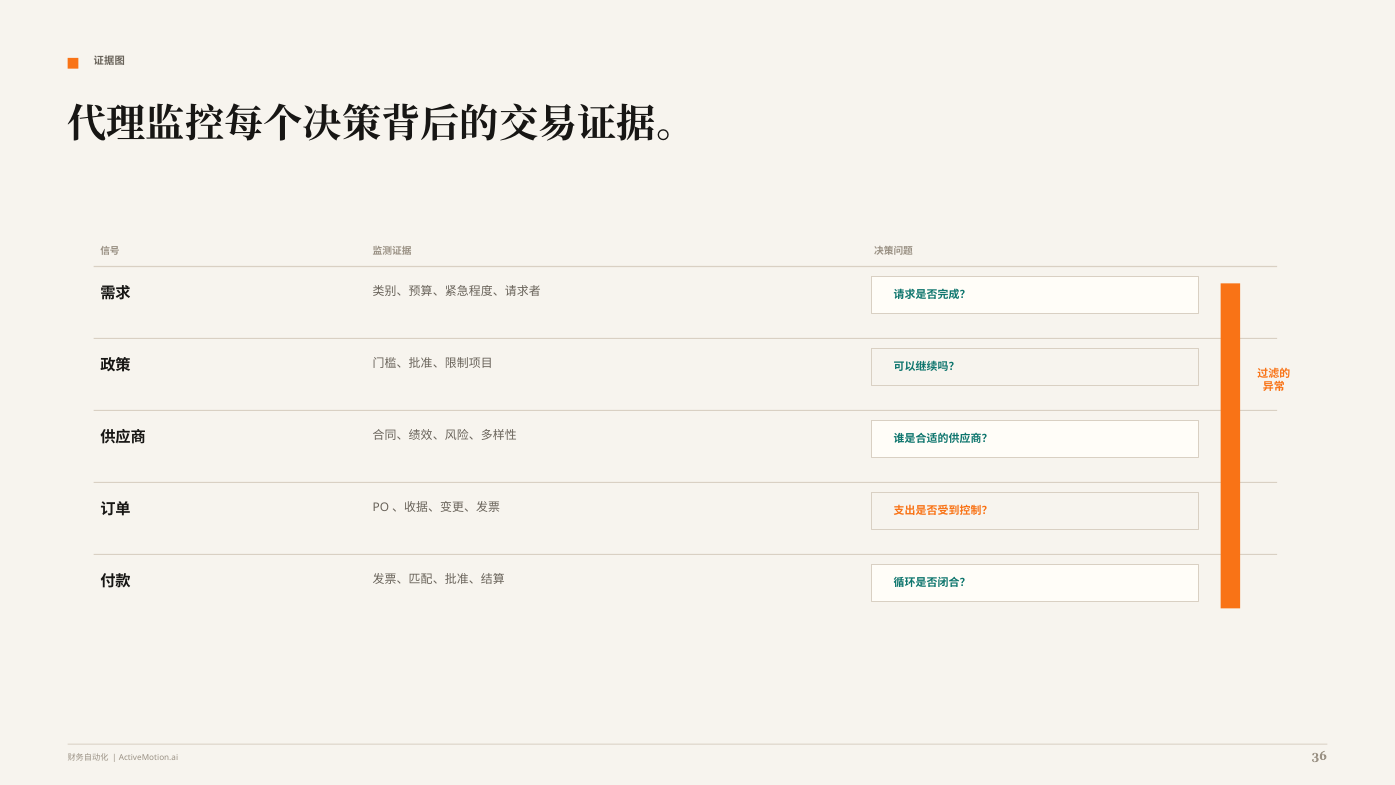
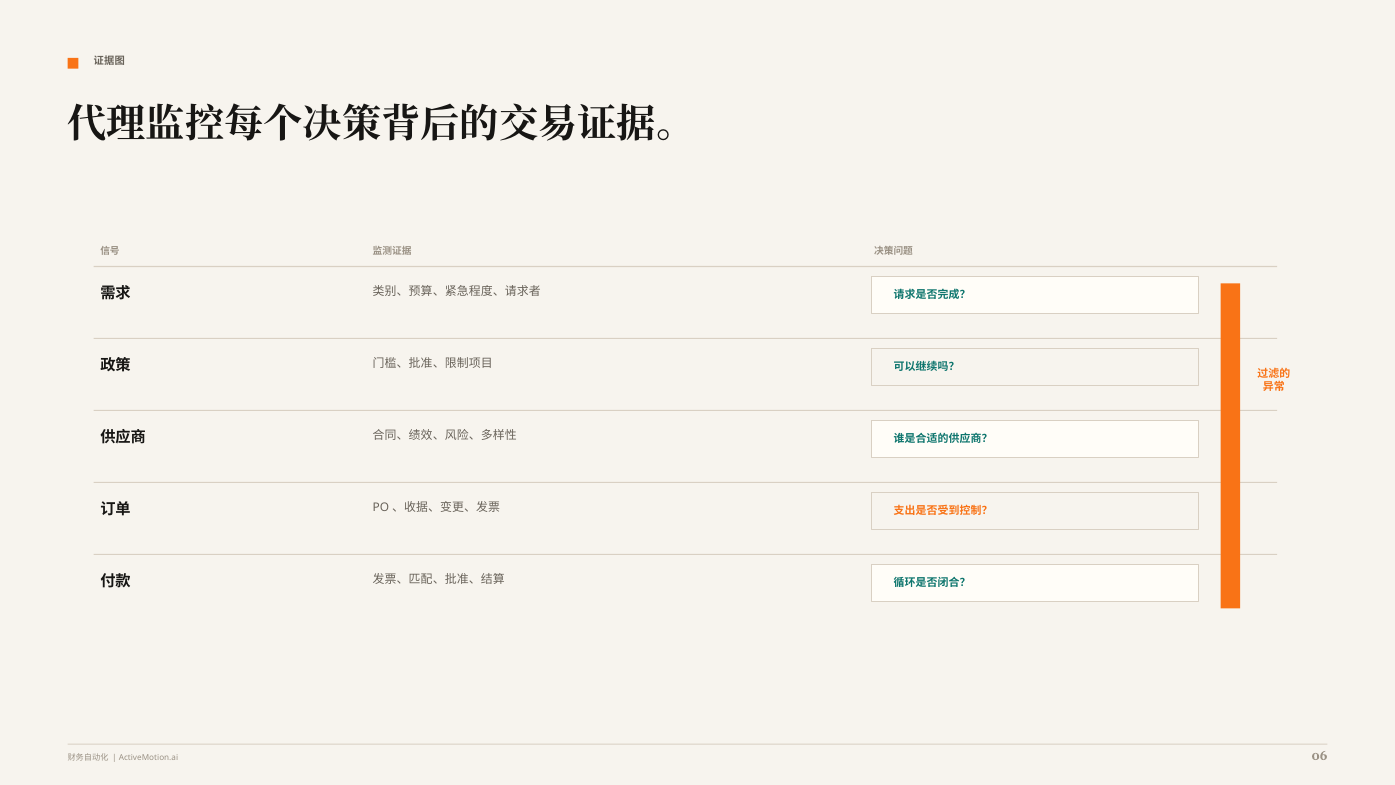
36: 36 -> 06
